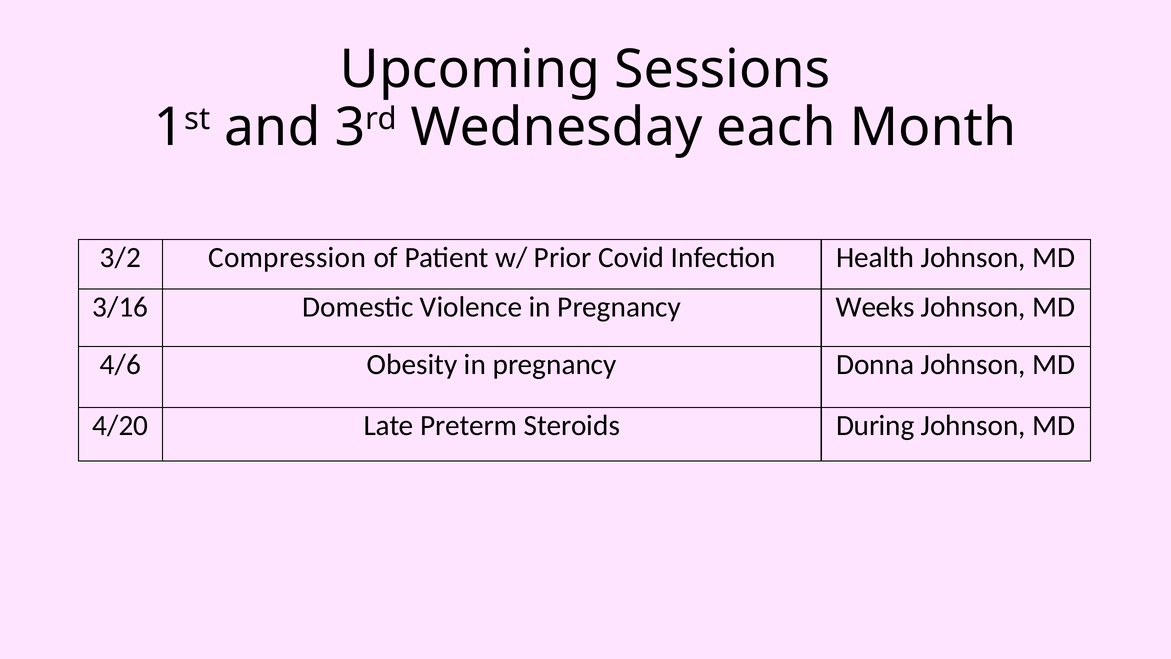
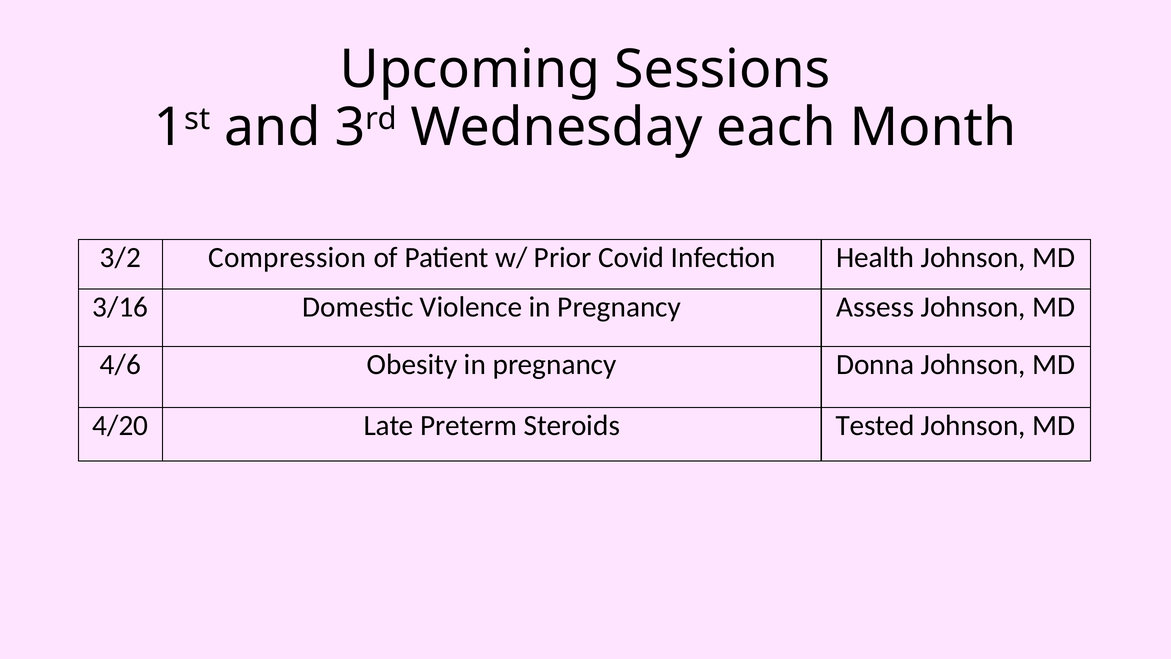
Weeks: Weeks -> Assess
During: During -> Tested
